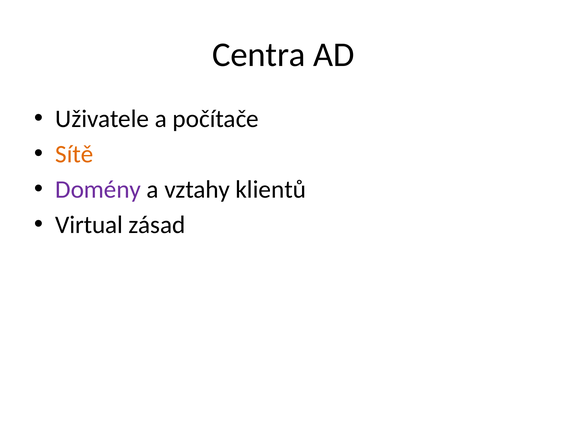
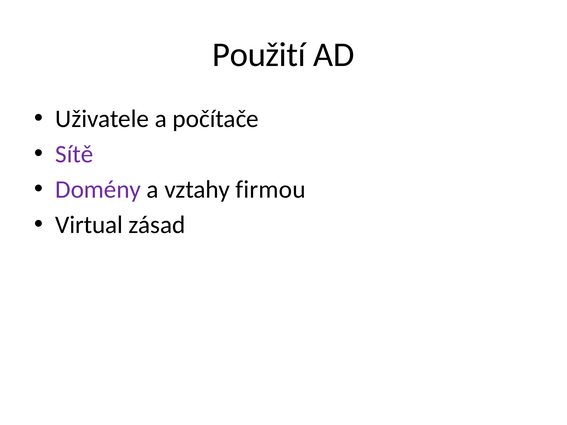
Centra: Centra -> Použití
Sítě colour: orange -> purple
klientů: klientů -> firmou
